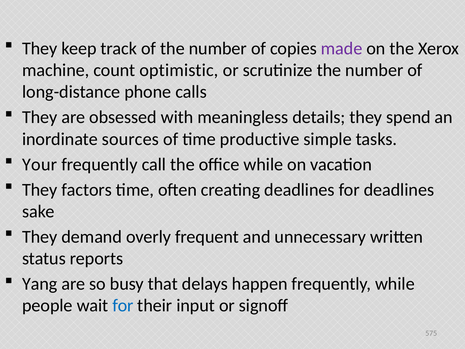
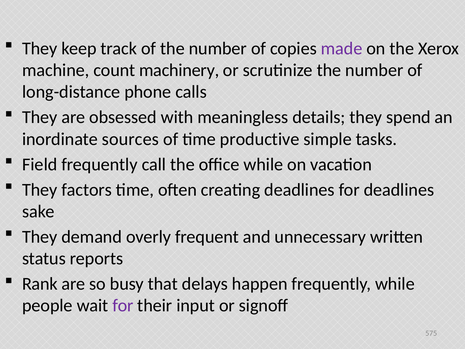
optimistic: optimistic -> machinery
Your: Your -> Field
Yang: Yang -> Rank
for at (123, 305) colour: blue -> purple
